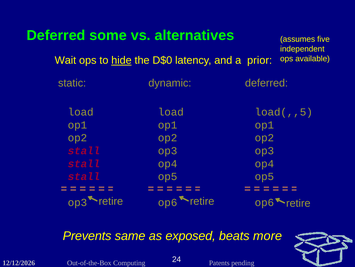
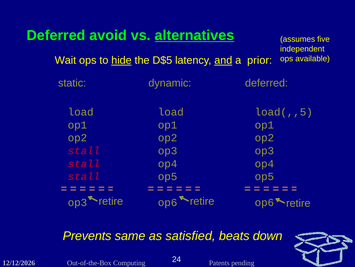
some: some -> avoid
alternatives underline: none -> present
D$0: D$0 -> D$5
and underline: none -> present
exposed: exposed -> satisfied
more: more -> down
